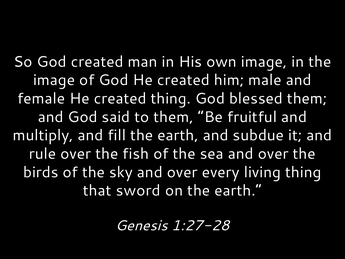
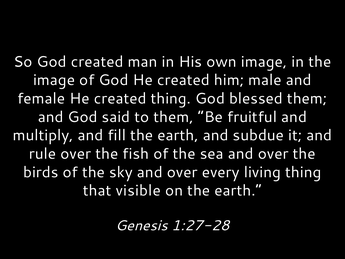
sword: sword -> visible
